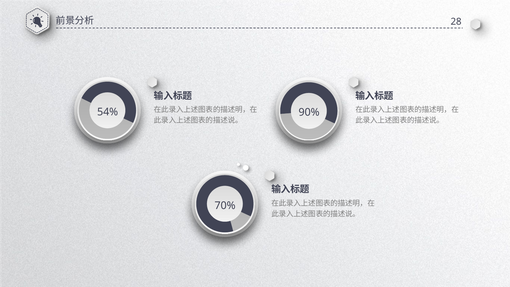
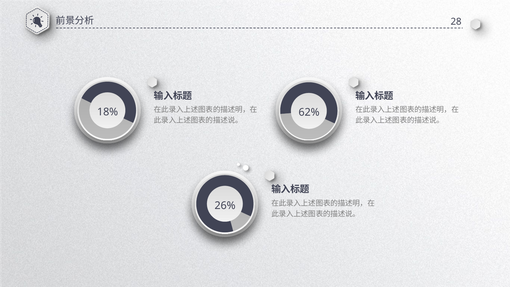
54%: 54% -> 18%
90%: 90% -> 62%
70%: 70% -> 26%
